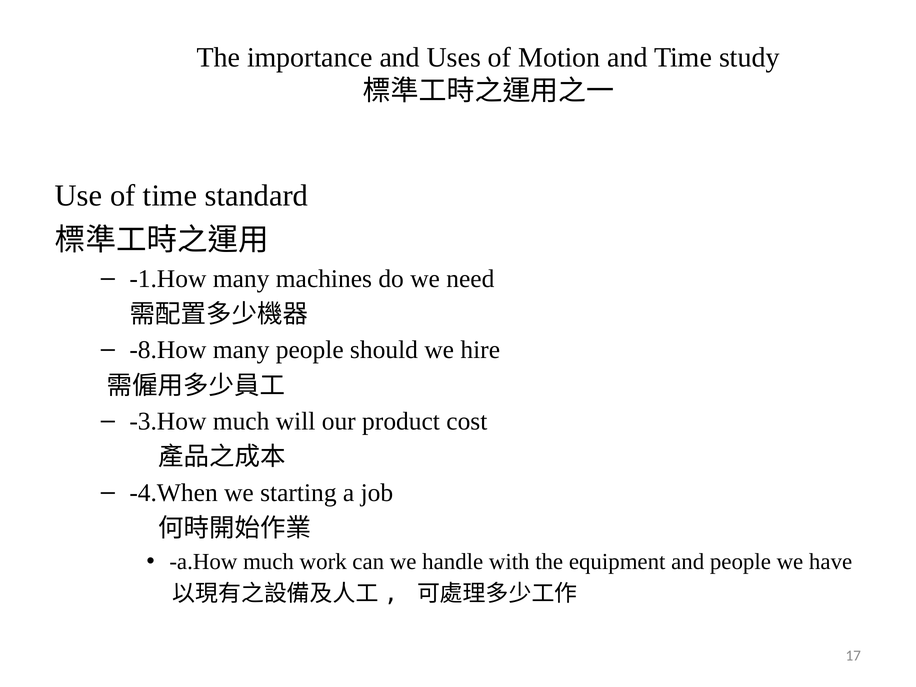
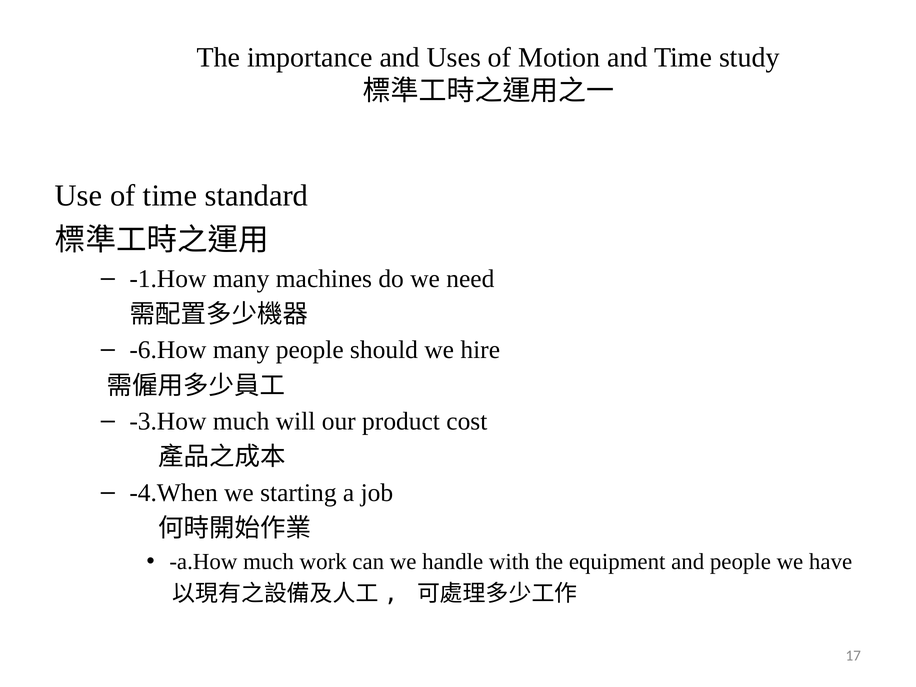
-8.How: -8.How -> -6.How
